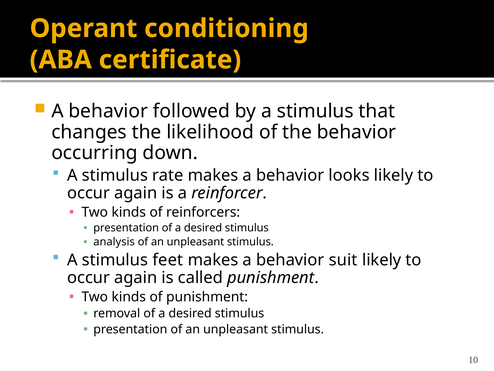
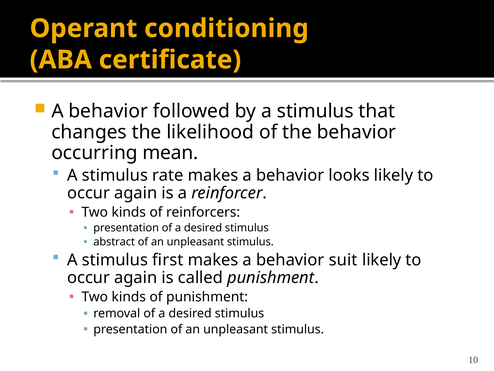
down: down -> mean
analysis: analysis -> abstract
feet: feet -> first
